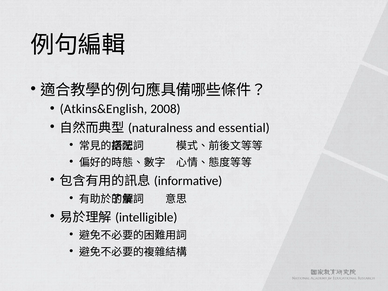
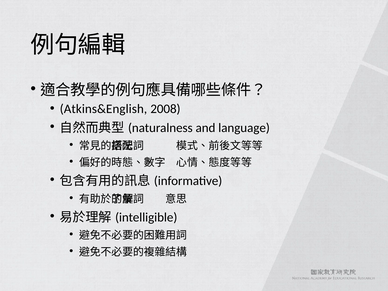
essential: essential -> language
